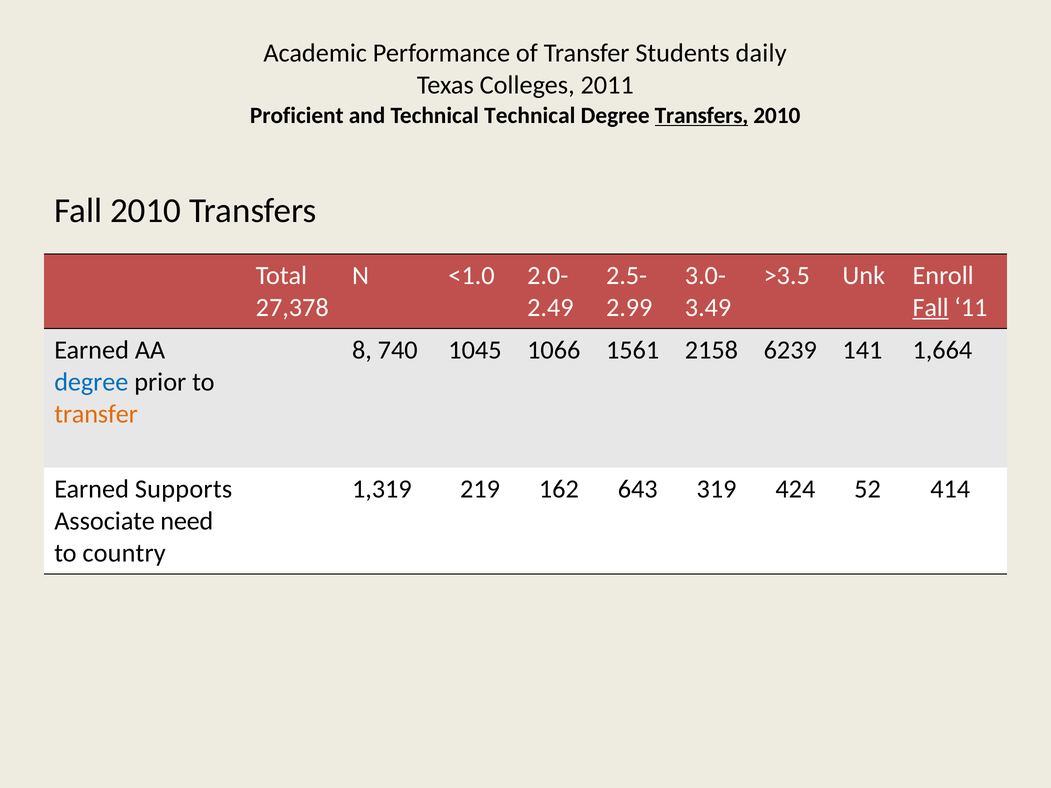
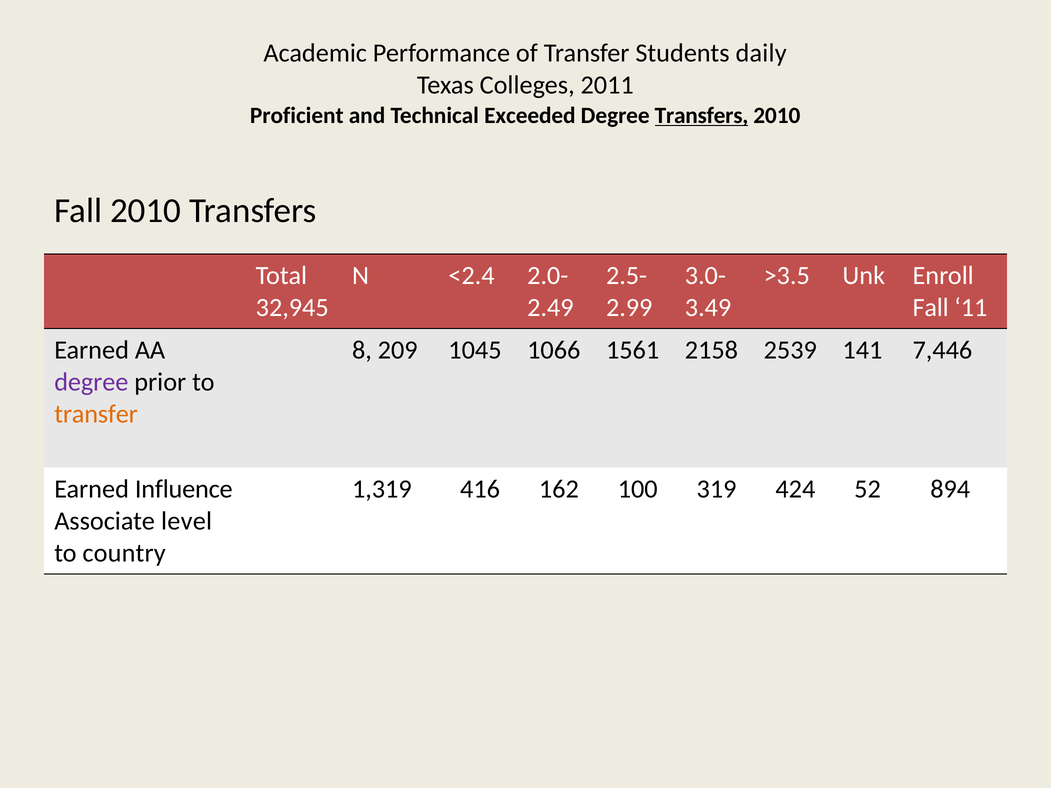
Technical Technical: Technical -> Exceeded
<1.0: <1.0 -> <2.4
27,378: 27,378 -> 32,945
Fall at (931, 308) underline: present -> none
740: 740 -> 209
6239: 6239 -> 2539
1,664: 1,664 -> 7,446
degree at (91, 382) colour: blue -> purple
Supports: Supports -> Influence
219: 219 -> 416
643: 643 -> 100
414: 414 -> 894
need: need -> level
